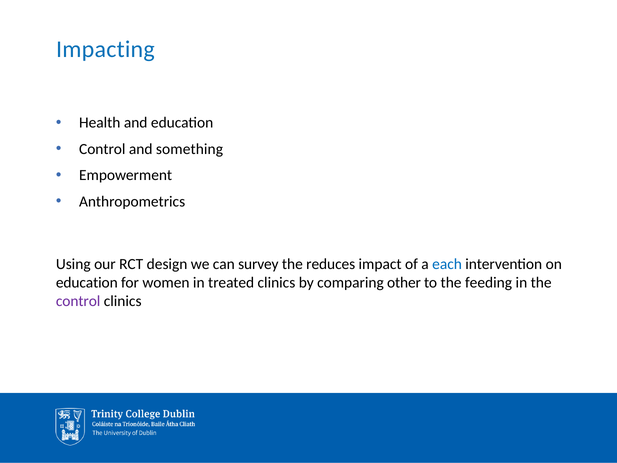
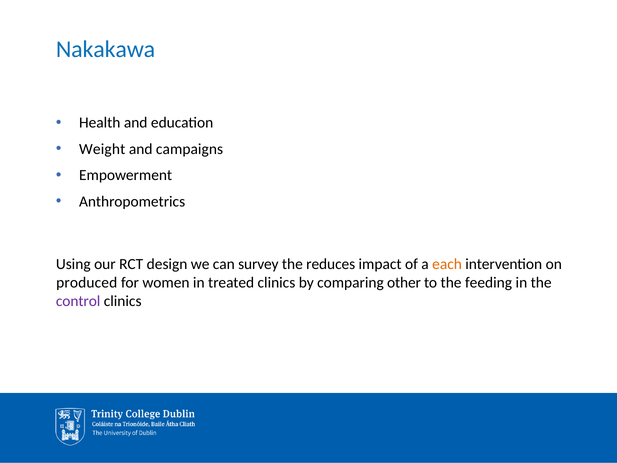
Impacting: Impacting -> Nakakawa
Control at (102, 149): Control -> Weight
something: something -> campaigns
each colour: blue -> orange
education at (87, 282): education -> produced
